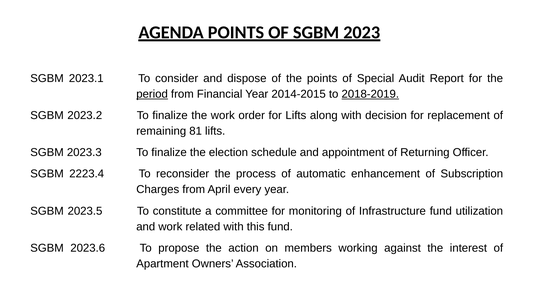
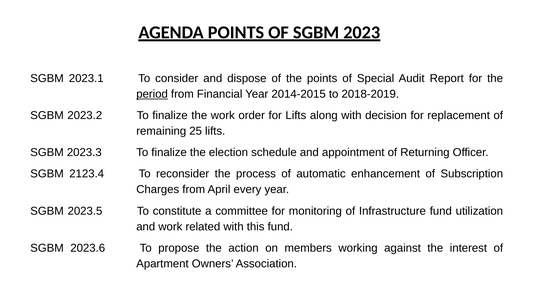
2018-2019 underline: present -> none
81: 81 -> 25
2223.4: 2223.4 -> 2123.4
